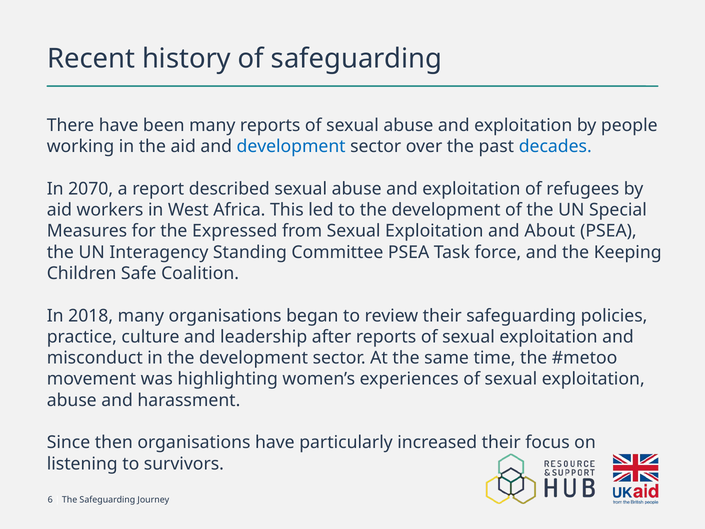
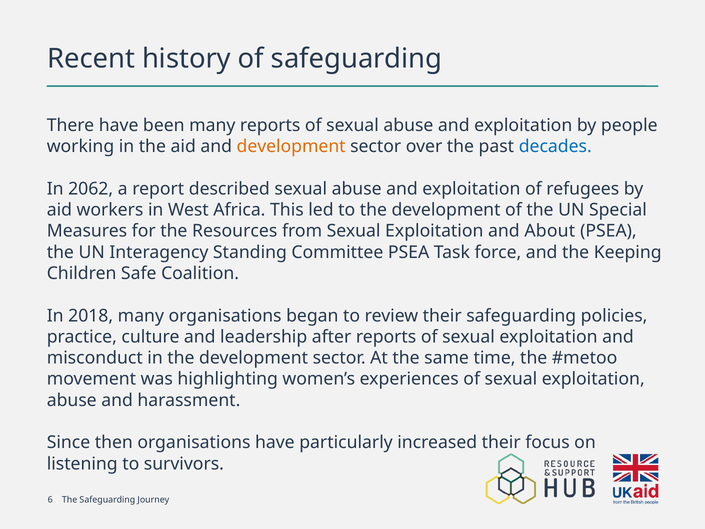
development at (291, 146) colour: blue -> orange
2070: 2070 -> 2062
Expressed: Expressed -> Resources
